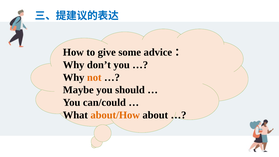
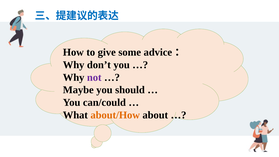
not colour: orange -> purple
